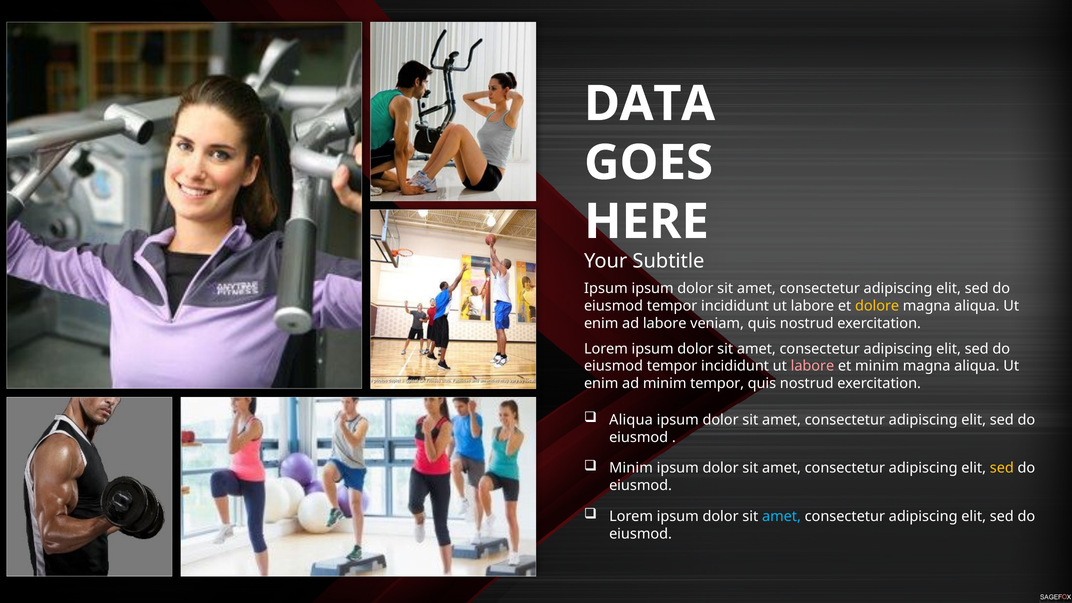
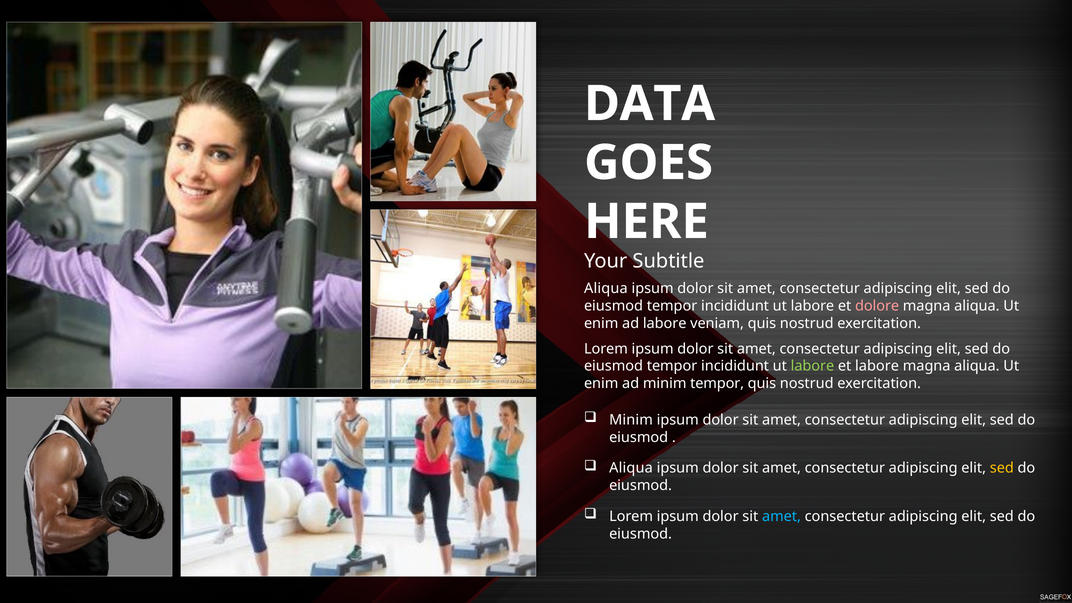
Ipsum at (606, 288): Ipsum -> Aliqua
dolore colour: yellow -> pink
labore at (812, 366) colour: pink -> light green
et minim: minim -> labore
Aliqua at (631, 420): Aliqua -> Minim
Minim at (631, 468): Minim -> Aliqua
